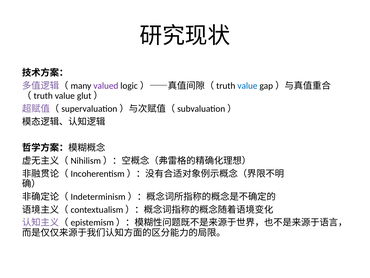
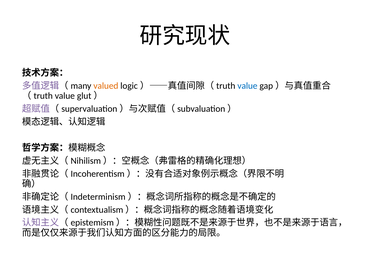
valued colour: purple -> orange
